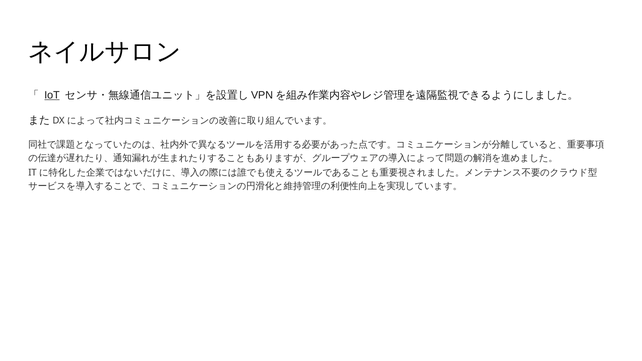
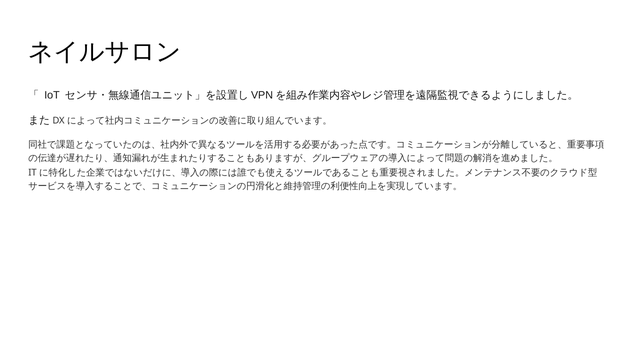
IoT underline: present -> none
